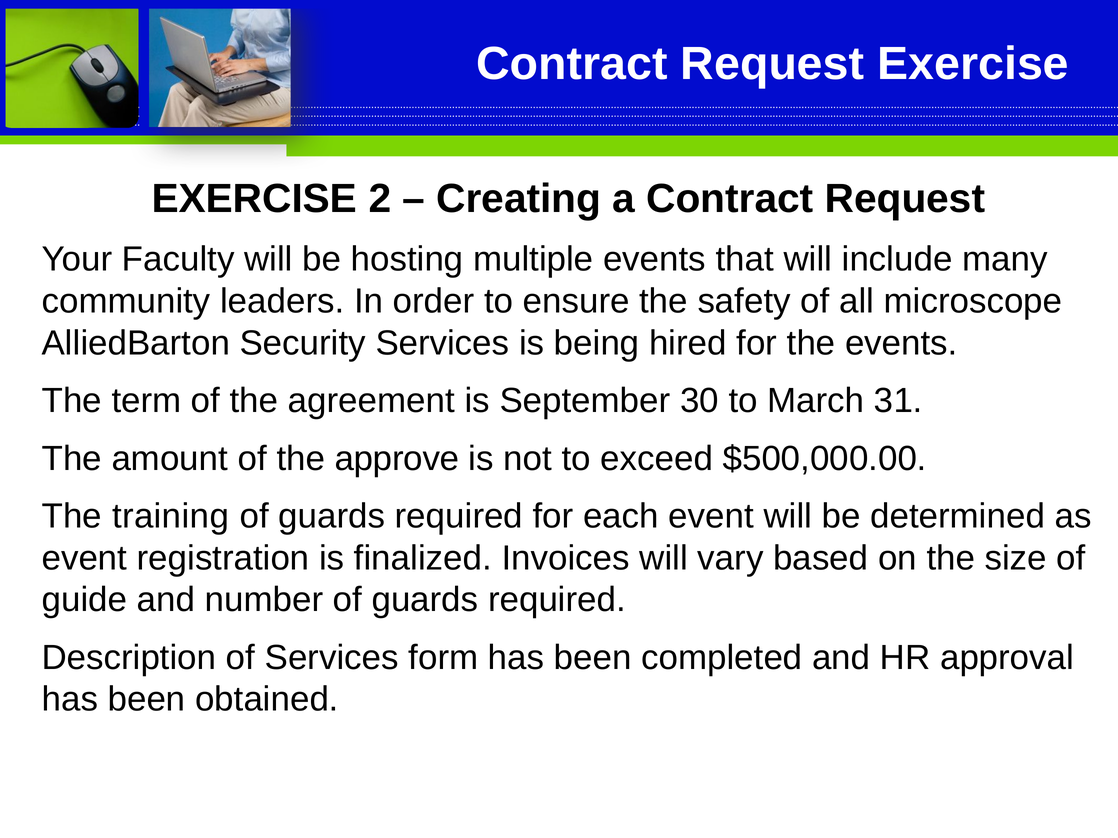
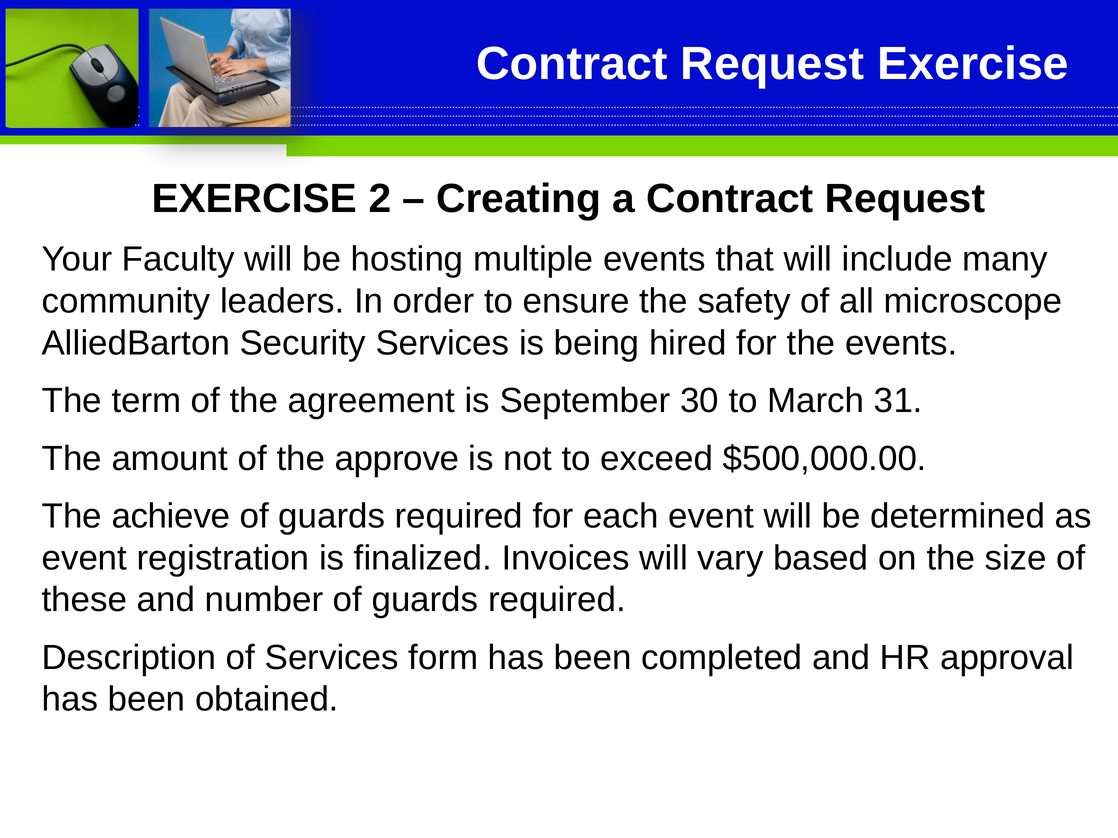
training: training -> achieve
guide: guide -> these
